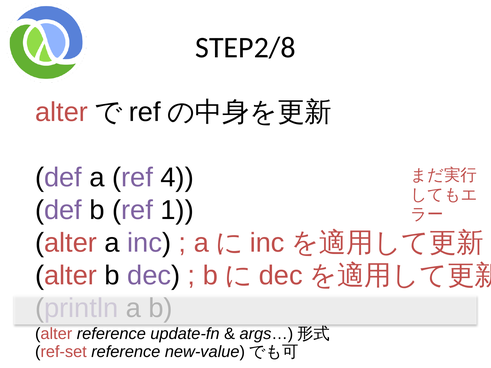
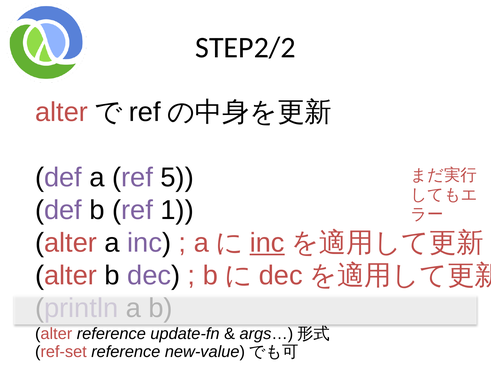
STEP2/8: STEP2/8 -> STEP2/2
4: 4 -> 5
inc at (267, 243) underline: none -> present
